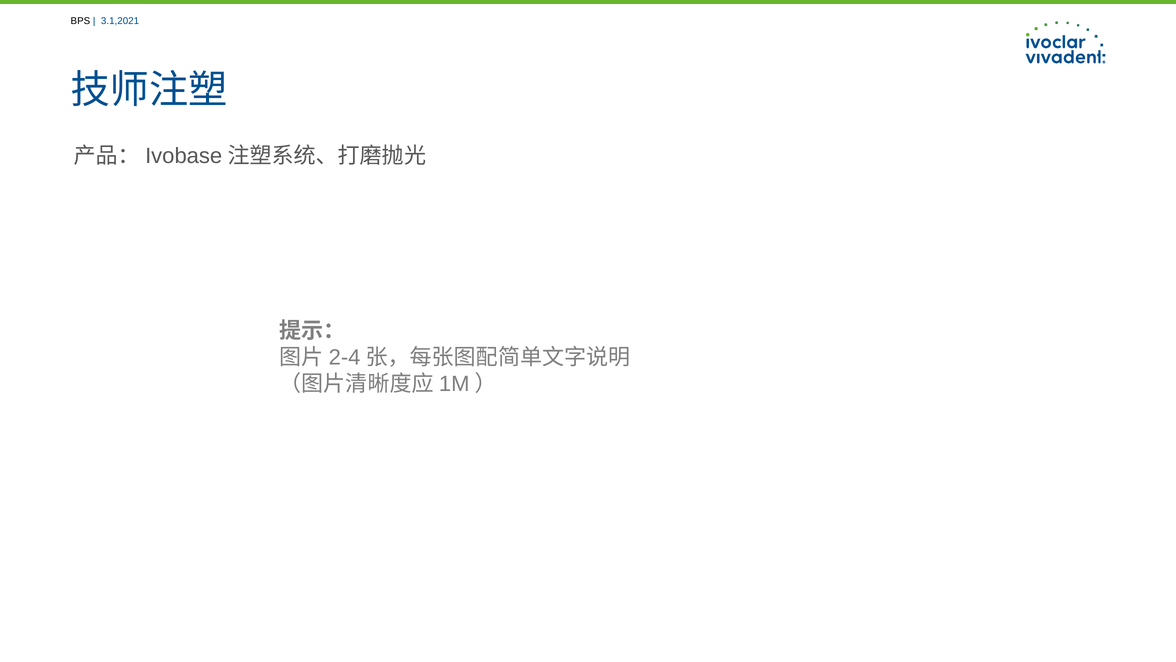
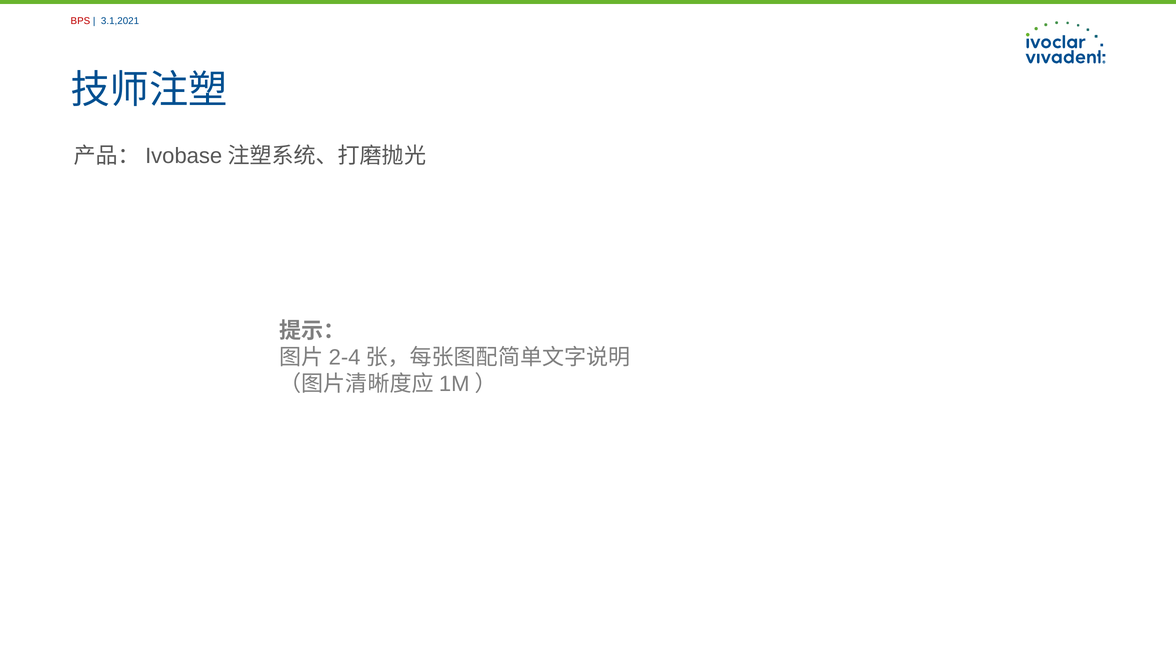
BPS colour: black -> red
